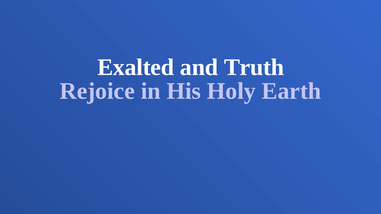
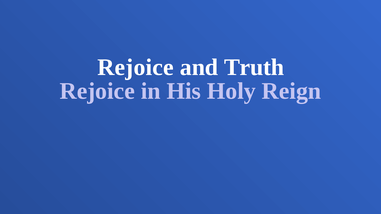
Exalted at (136, 67): Exalted -> Rejoice
Earth: Earth -> Reign
